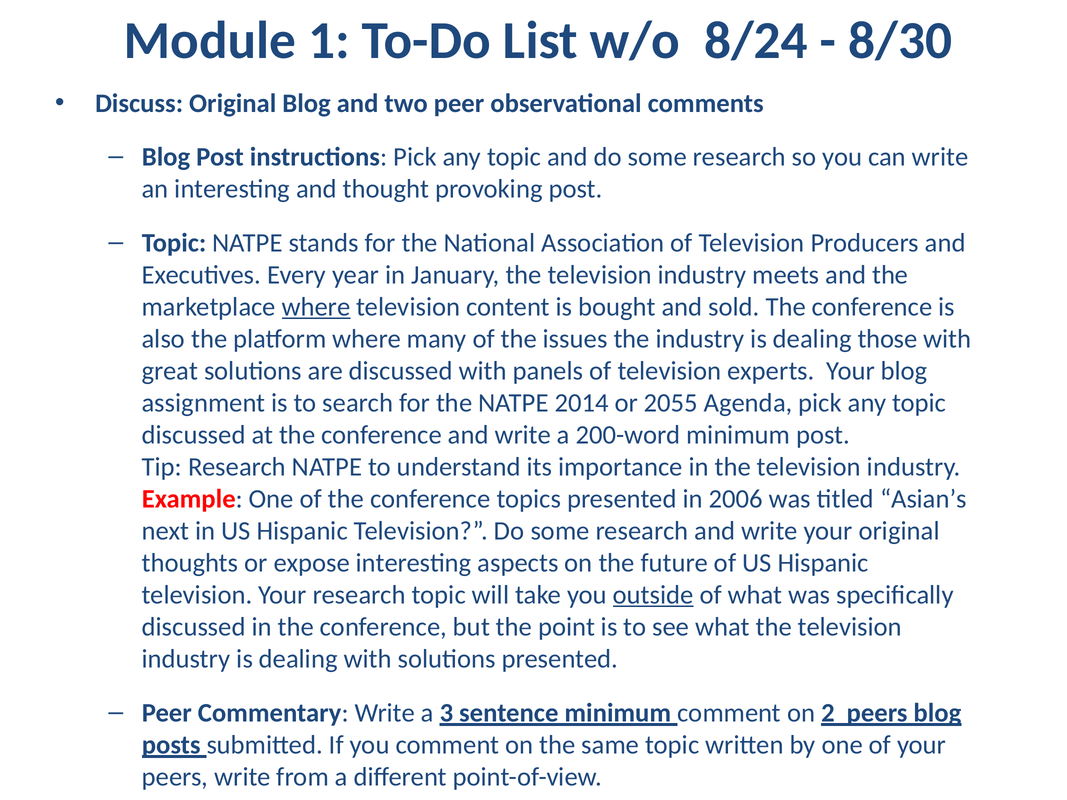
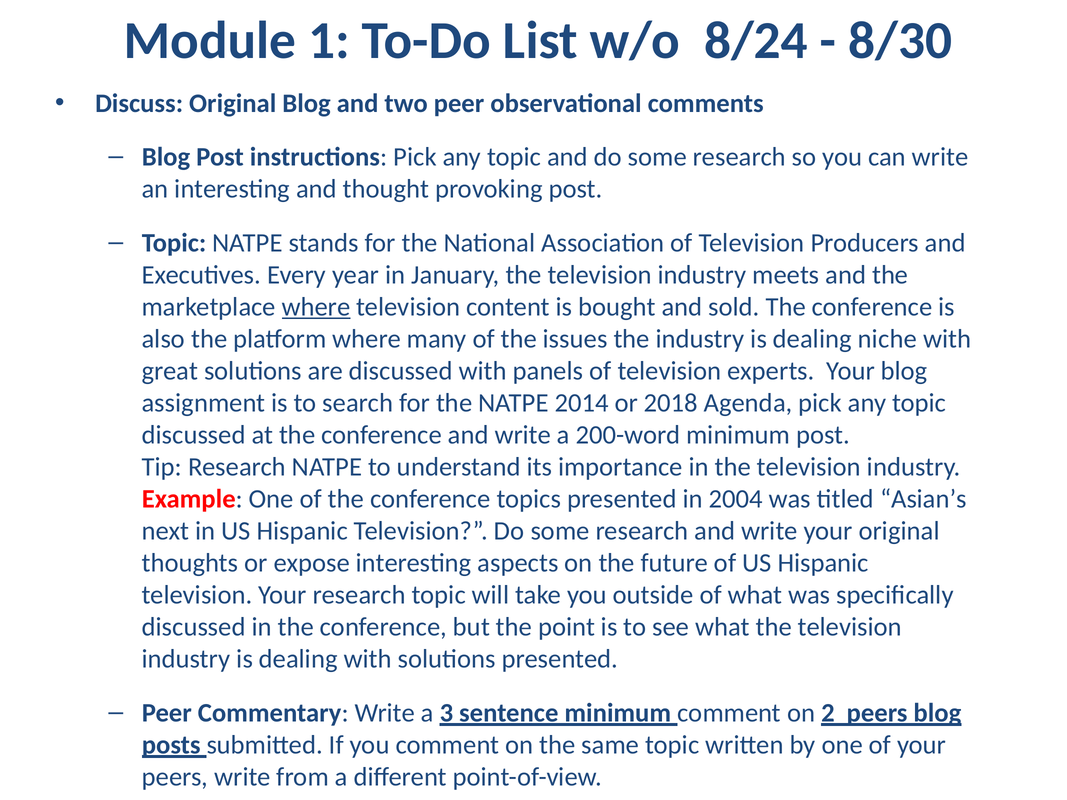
those: those -> niche
2055: 2055 -> 2018
2006: 2006 -> 2004
outside underline: present -> none
